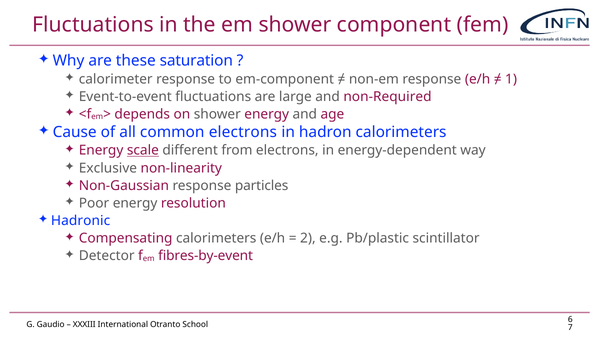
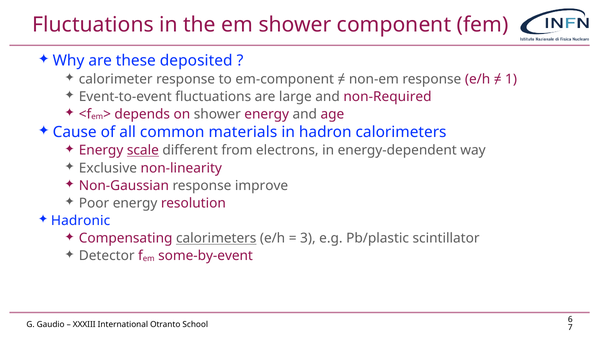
saturation: saturation -> deposited
common electrons: electrons -> materials
particles: particles -> improve
calorimeters at (216, 239) underline: none -> present
2: 2 -> 3
fibres-by-event: fibres-by-event -> some-by-event
